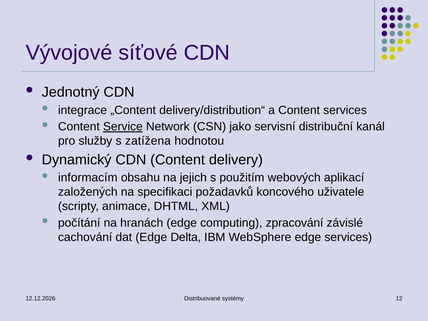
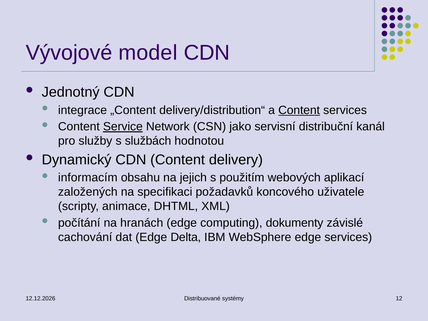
síťové: síťové -> model
Content at (299, 110) underline: none -> present
zatížena: zatížena -> službách
zpracování: zpracování -> dokumenty
